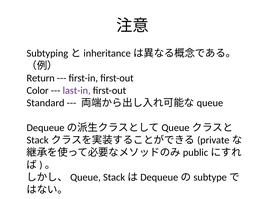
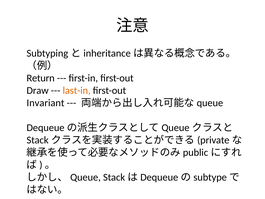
Color: Color -> Draw
last-in colour: purple -> orange
Standard: Standard -> Invariant
